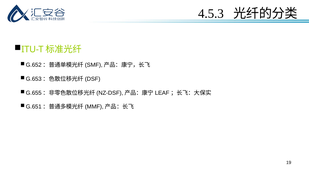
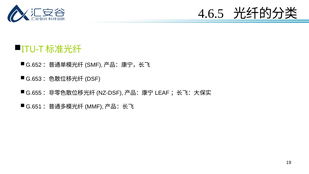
4.5.3: 4.5.3 -> 4.6.5
